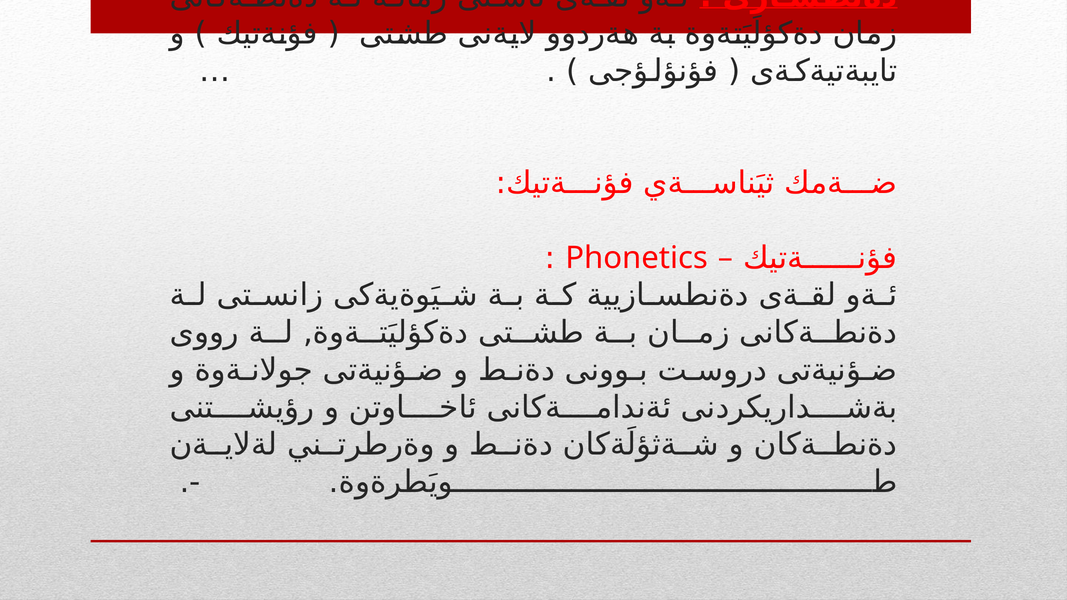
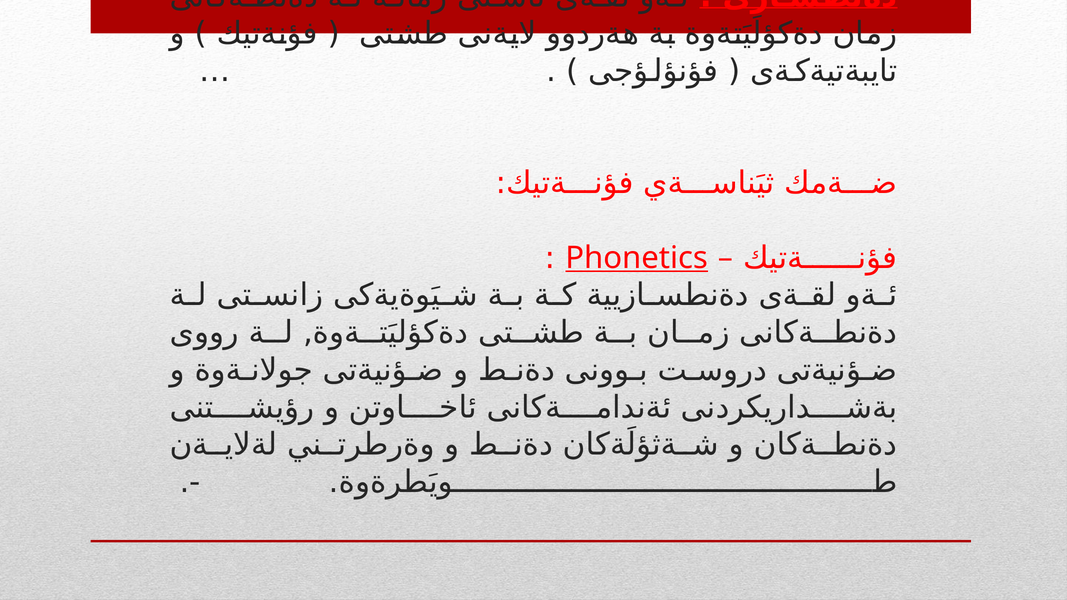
Phonetics underline: none -> present
